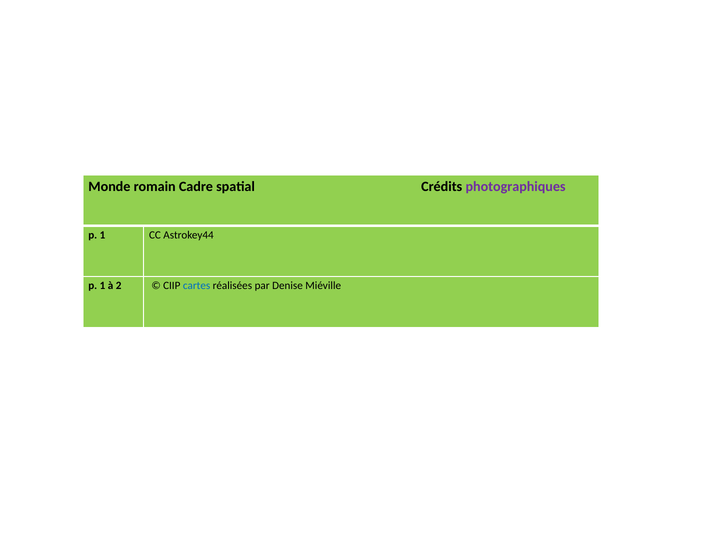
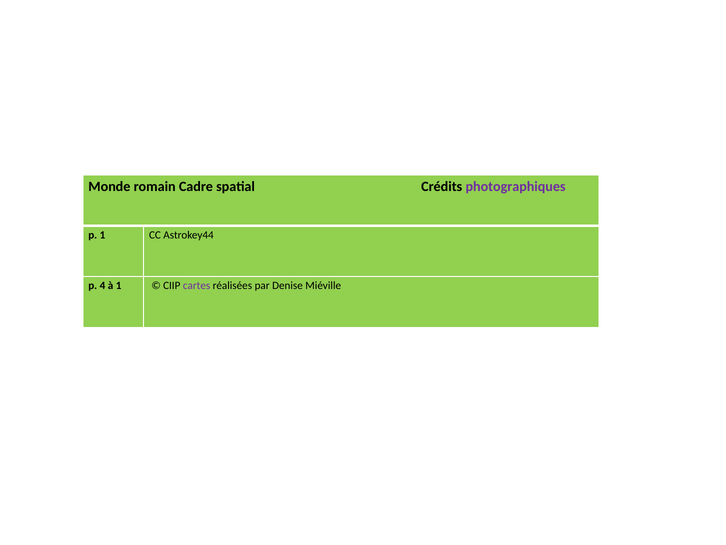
1 at (102, 285): 1 -> 4
à 2: 2 -> 1
cartes colour: blue -> purple
